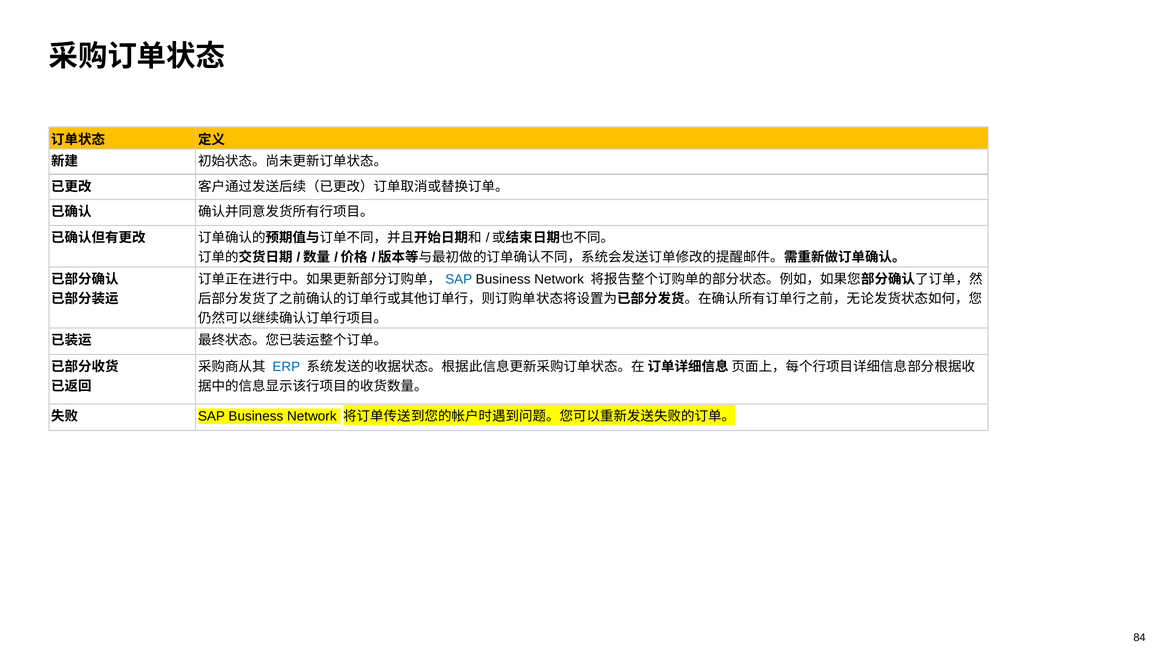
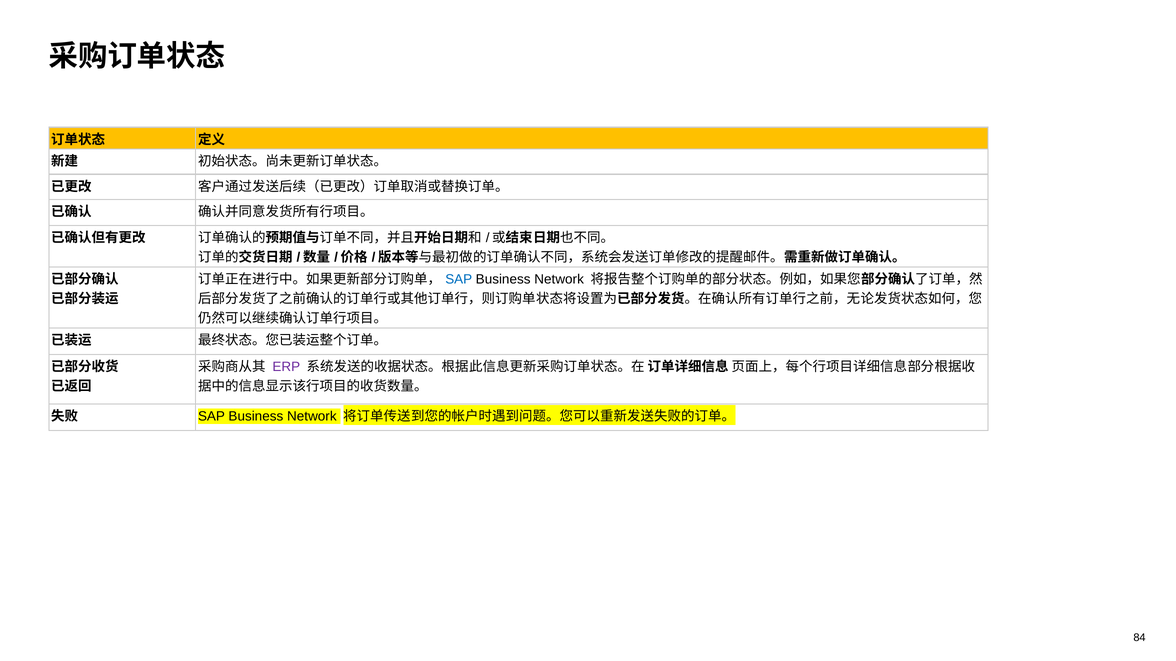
ERP colour: blue -> purple
